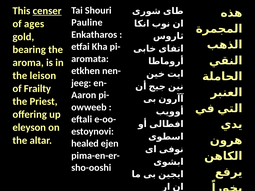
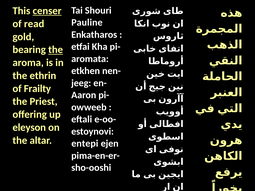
ages: ages -> read
the at (56, 50) underline: none -> present
leison: leison -> ethrin
healed: healed -> entepi
